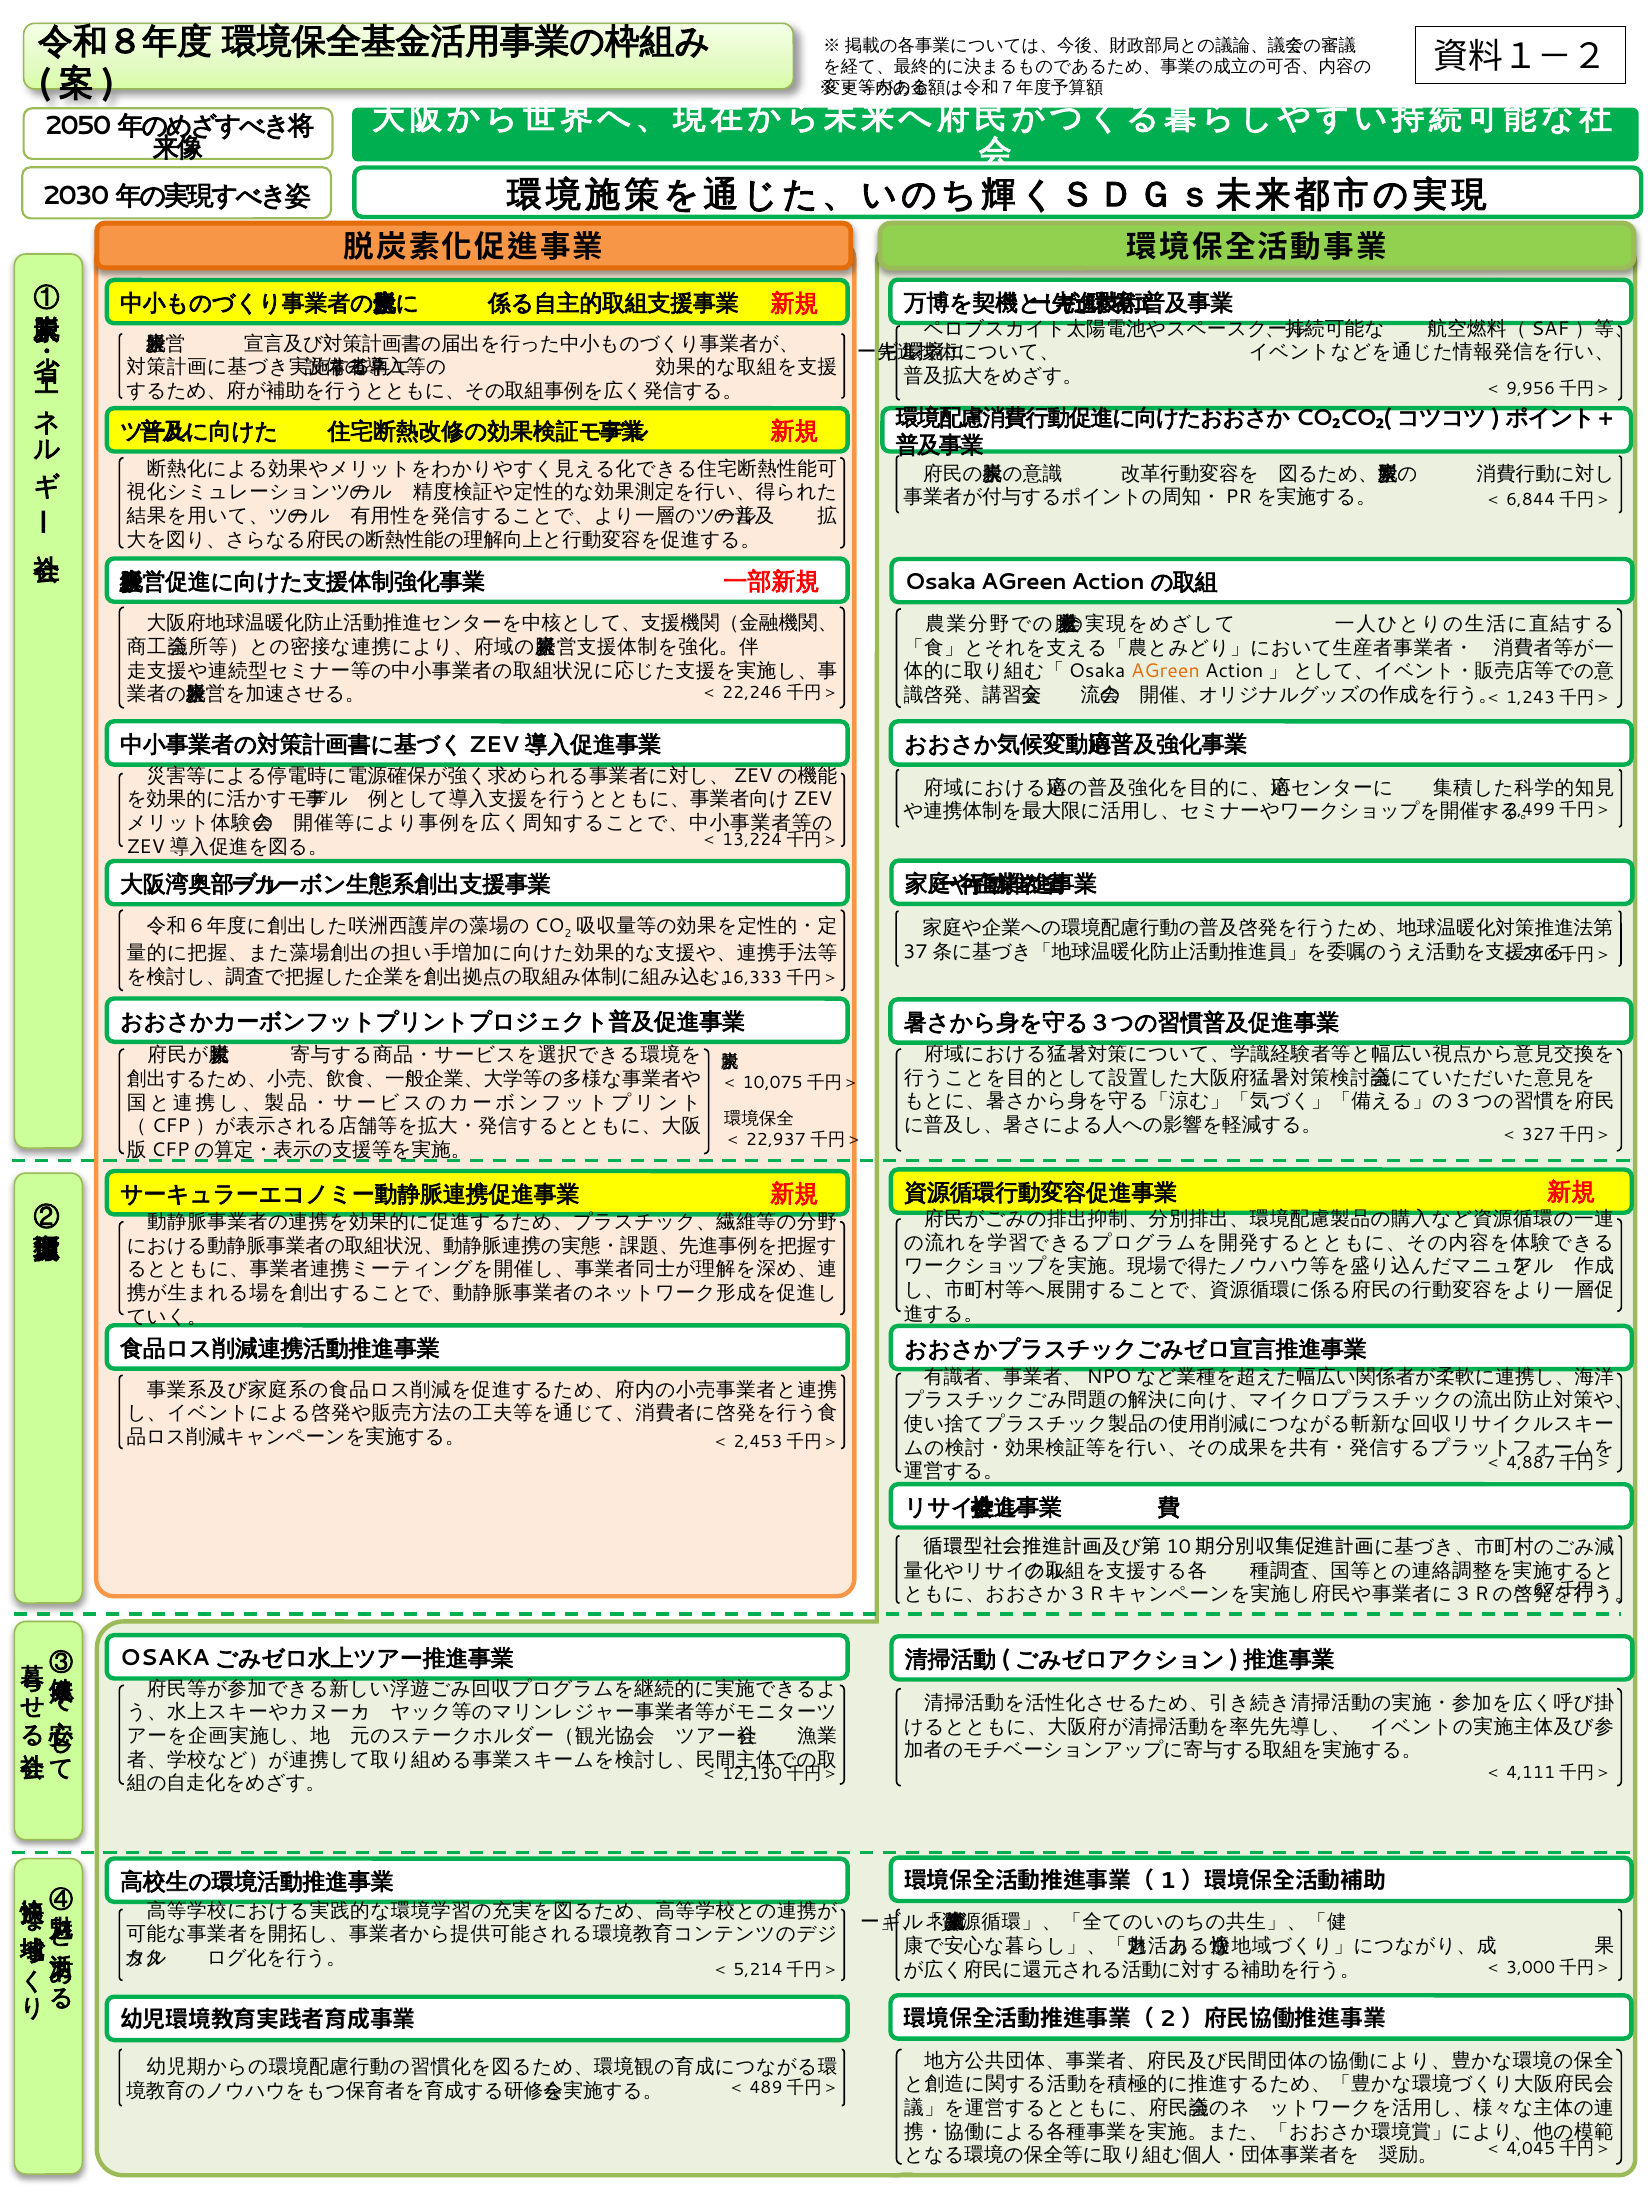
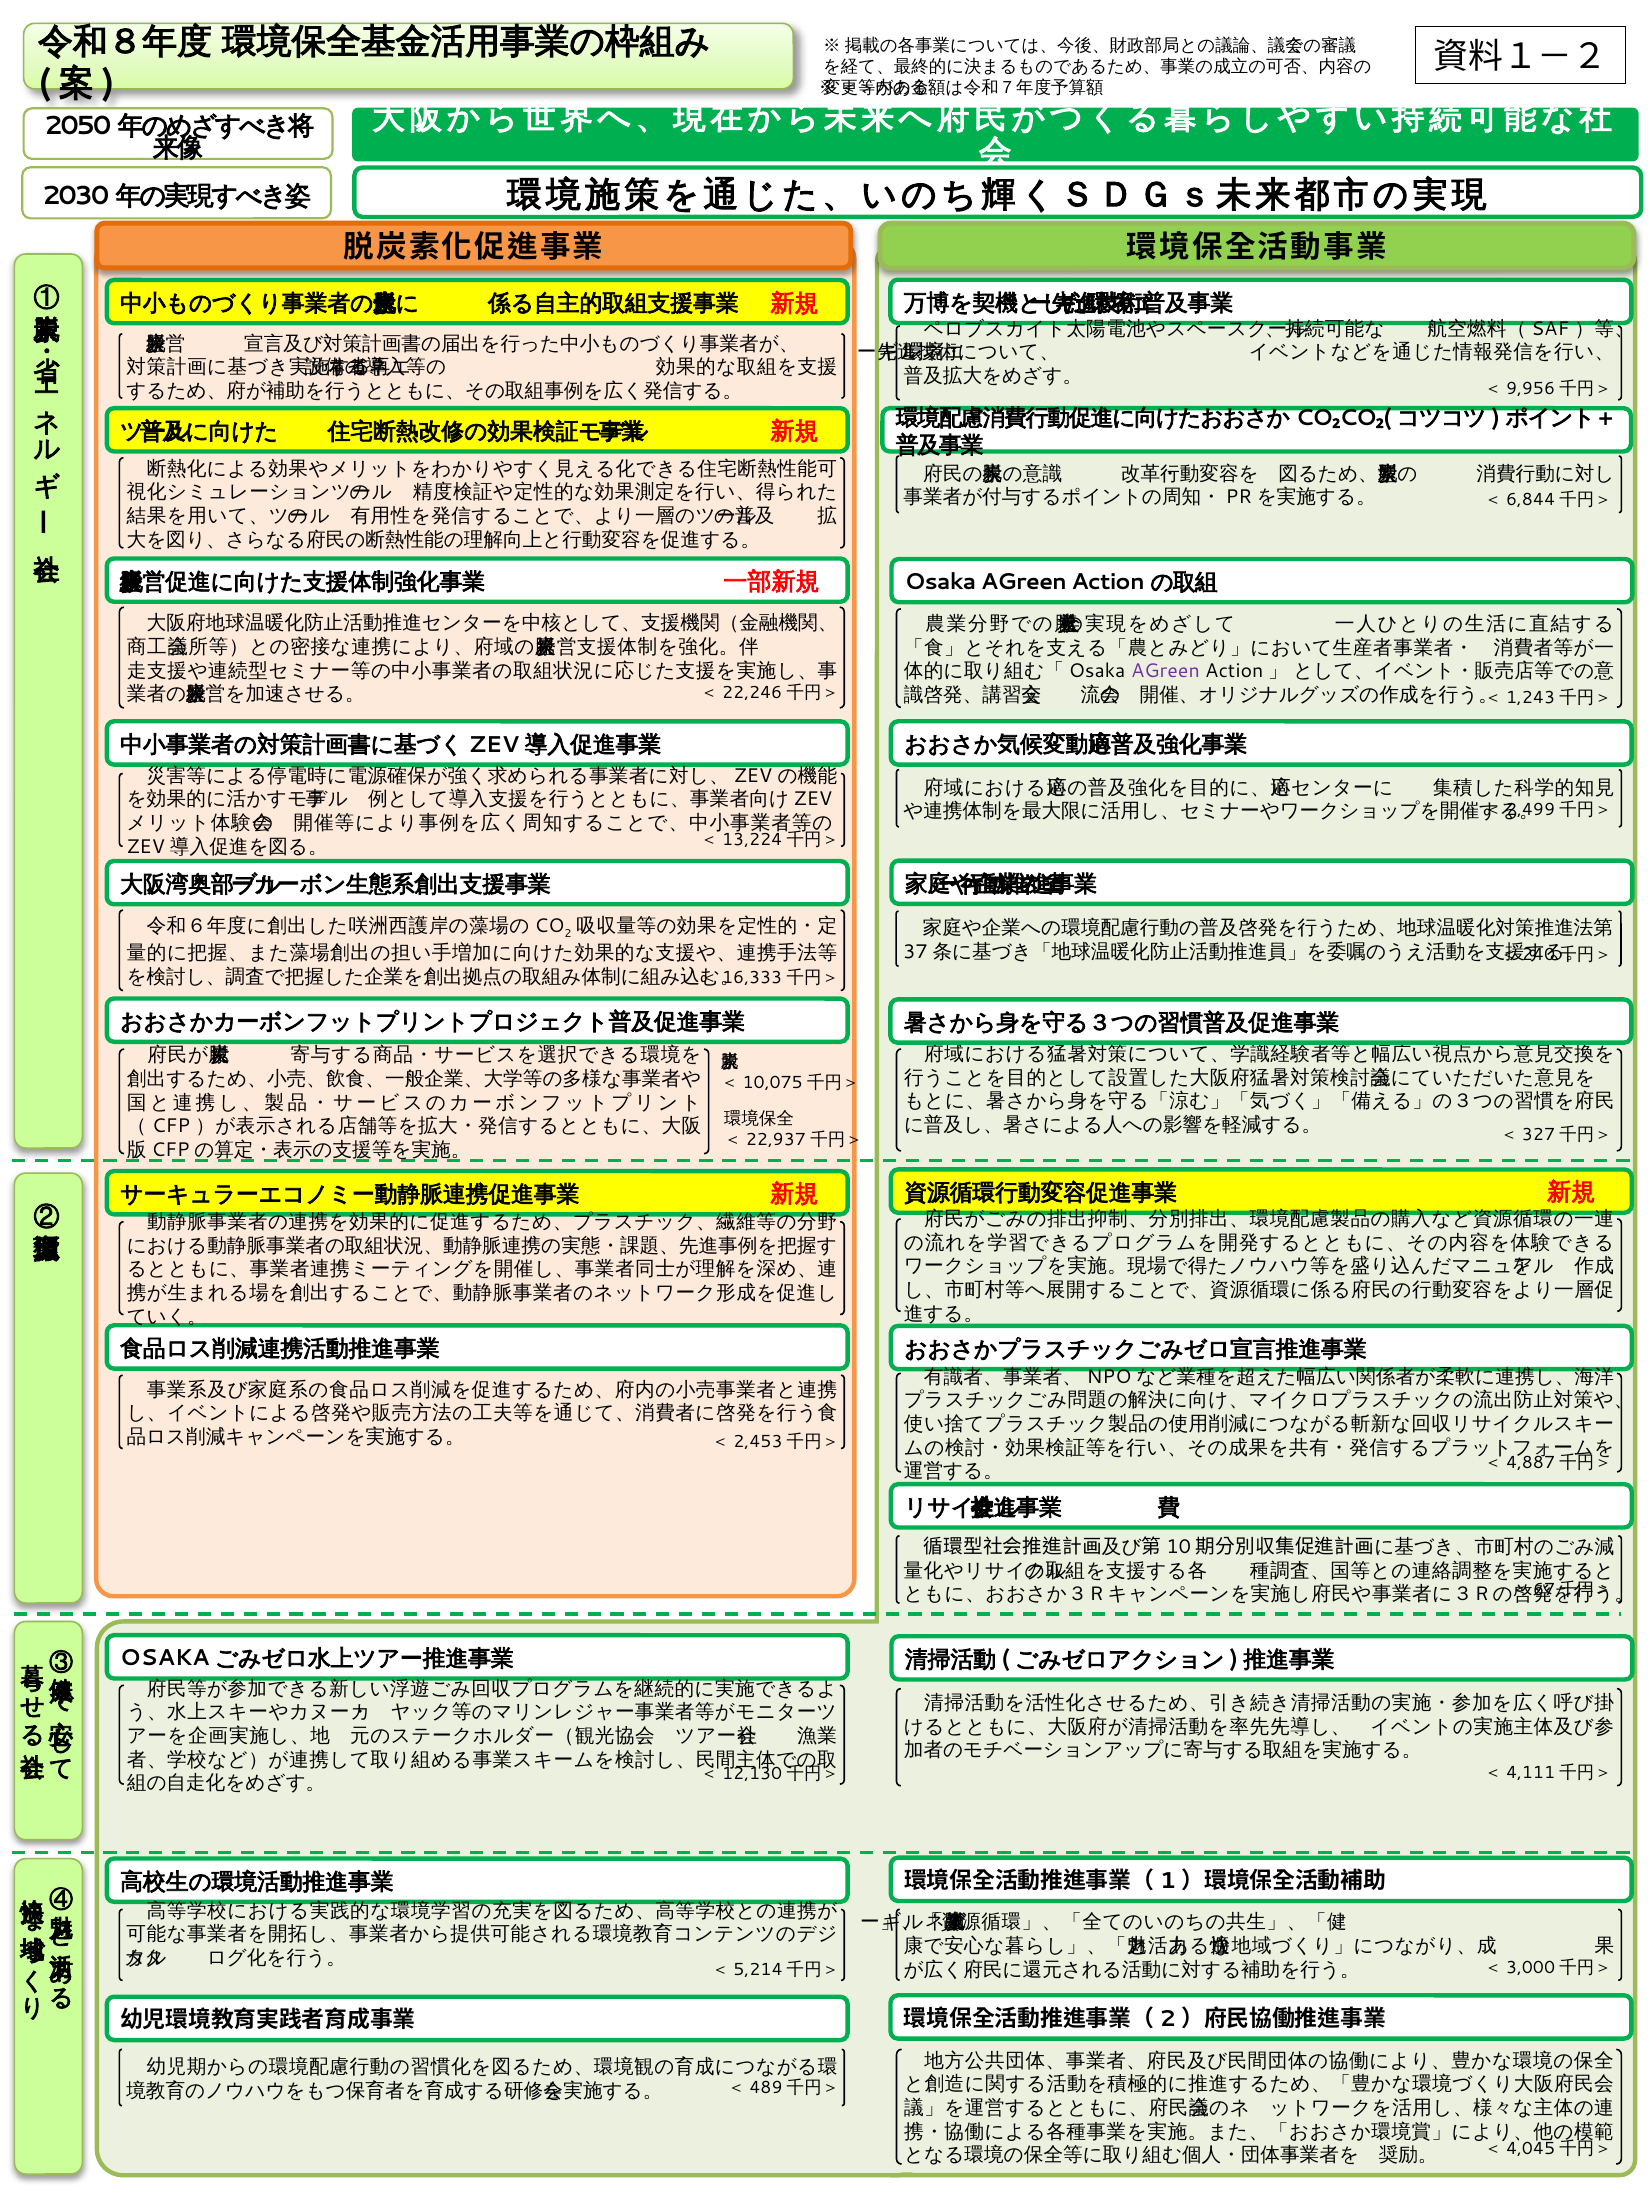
AGreen at (1165, 671) colour: orange -> purple
